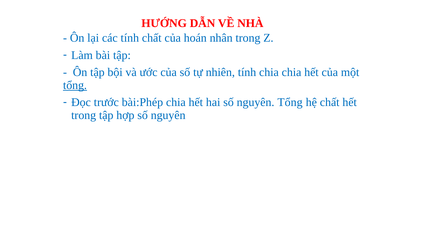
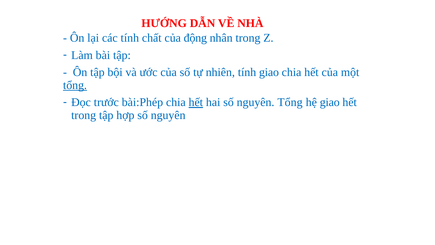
hoán: hoán -> động
tính chia: chia -> giao
hết at (196, 102) underline: none -> present
hệ chất: chất -> giao
